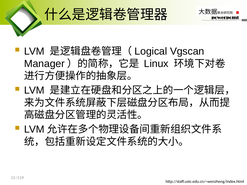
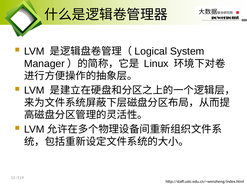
Vgscan: Vgscan -> System
